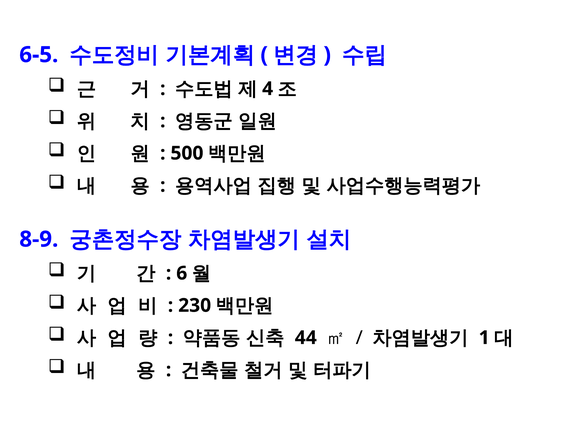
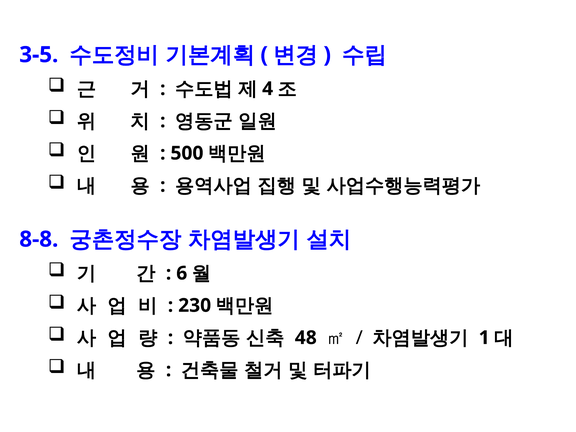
6-5: 6-5 -> 3-5
8-9: 8-9 -> 8-8
44: 44 -> 48
